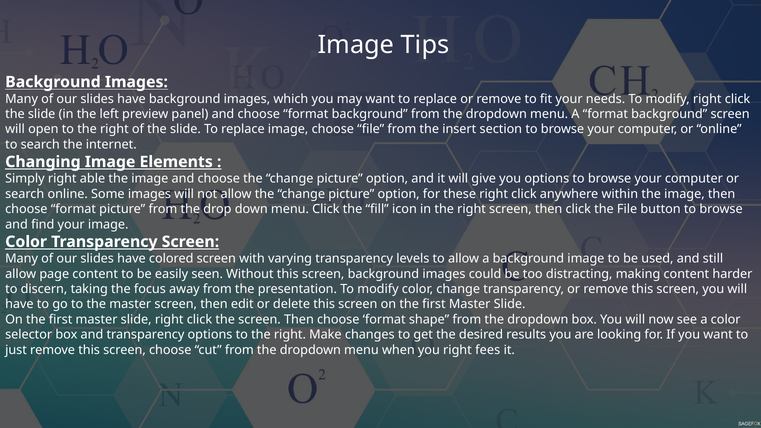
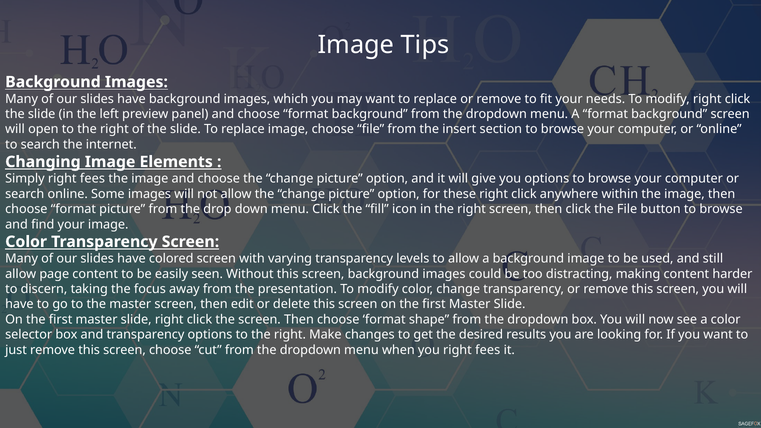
Simply right able: able -> fees
